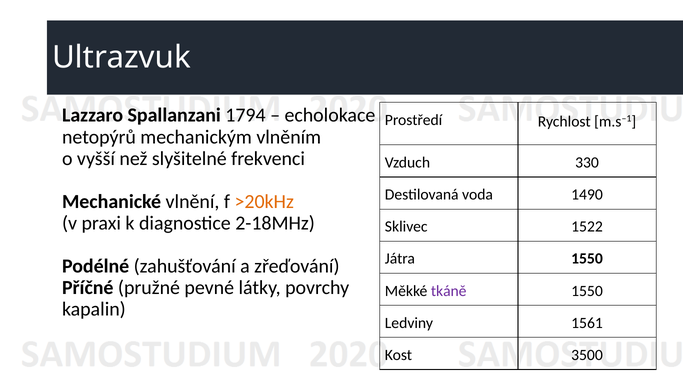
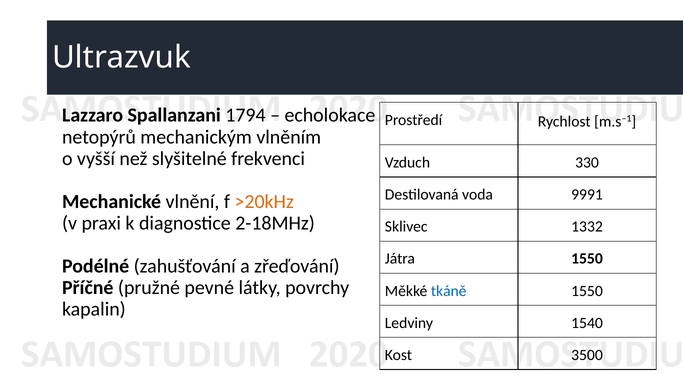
1490: 1490 -> 9991
1522: 1522 -> 1332
tkáně colour: purple -> blue
1561: 1561 -> 1540
